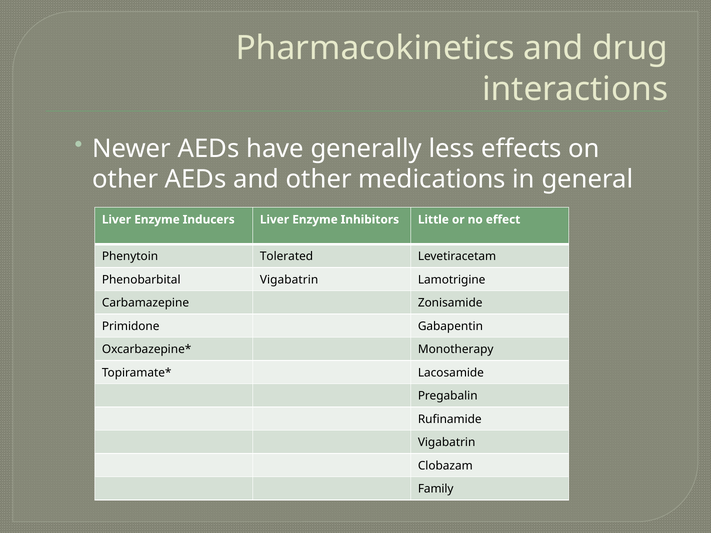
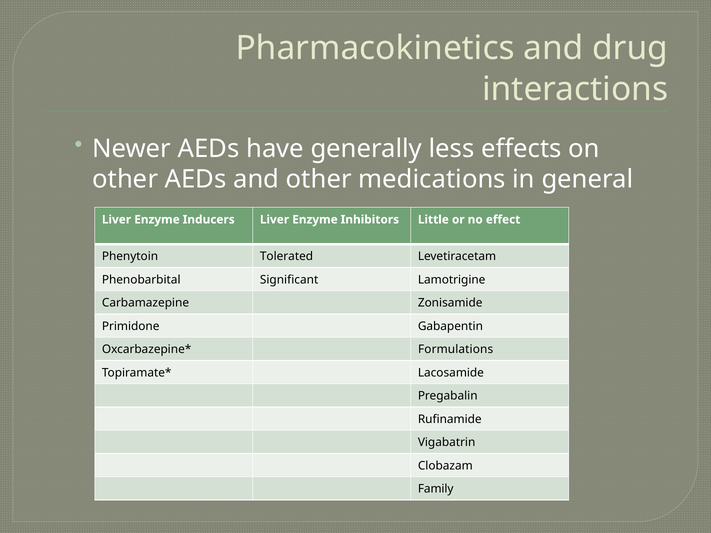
Phenobarbital Vigabatrin: Vigabatrin -> Significant
Monotherapy: Monotherapy -> Formulations
